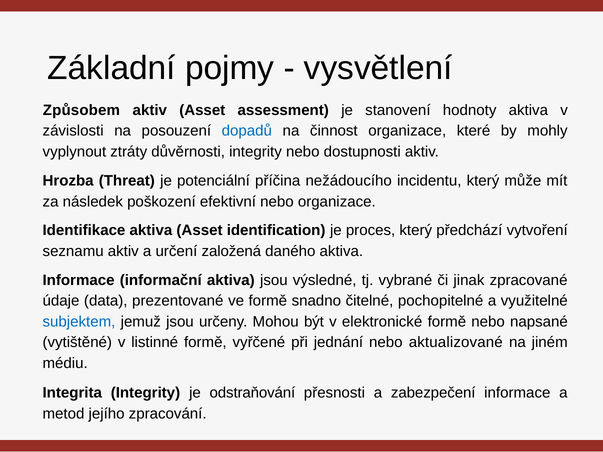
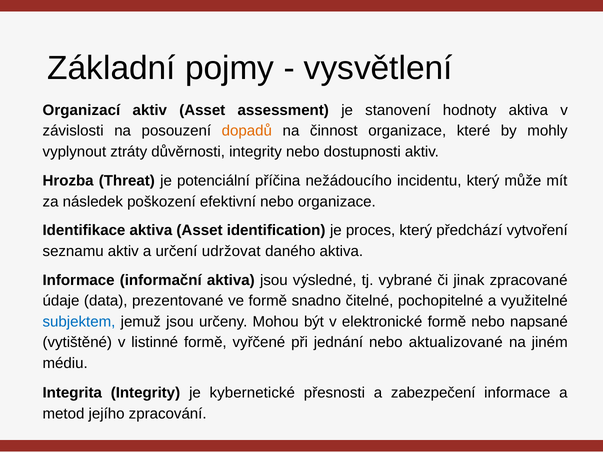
Způsobem: Způsobem -> Organizací
dopadů colour: blue -> orange
založená: založená -> udržovat
odstraňování: odstraňování -> kybernetické
